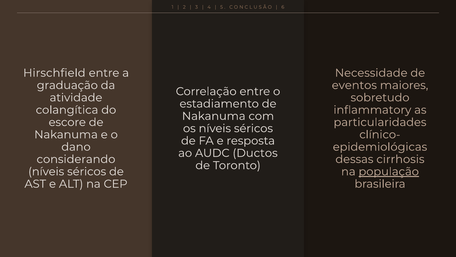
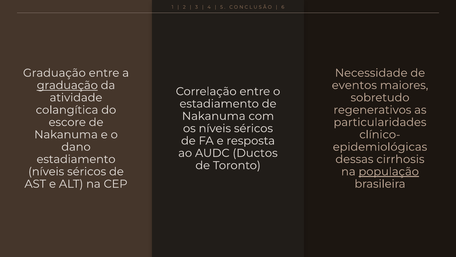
Hirschfield at (54, 73): Hirschfield -> Graduação
graduação at (67, 85) underline: none -> present
inflammatory: inflammatory -> regenerativos
considerando at (76, 159): considerando -> estadiamento
